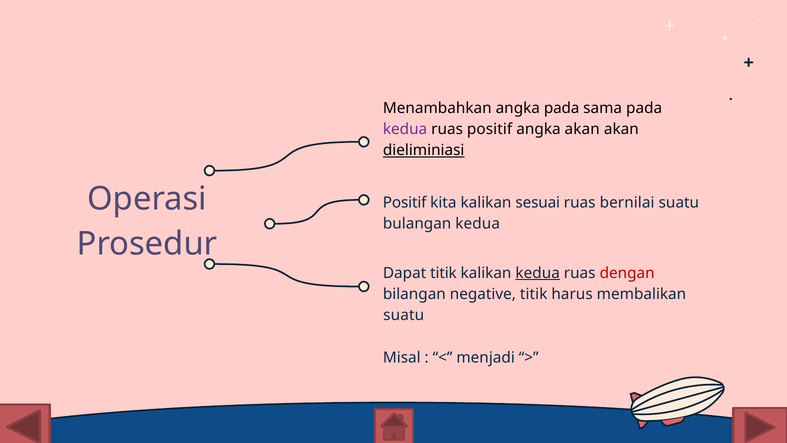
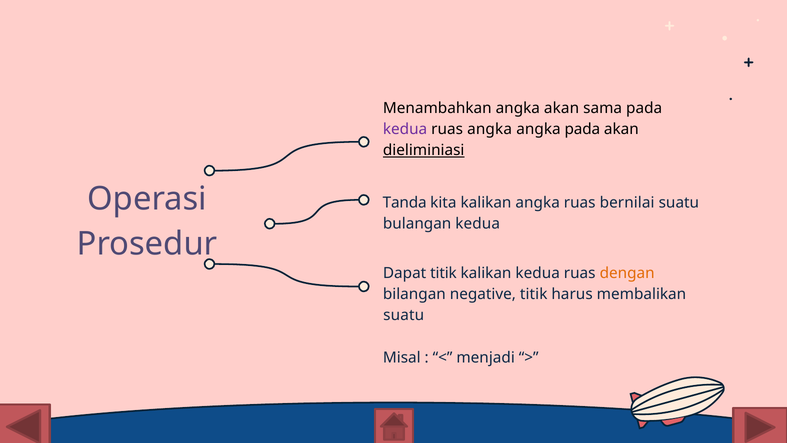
angka pada: pada -> akan
ruas positif: positif -> angka
angka akan: akan -> pada
Positif at (405, 203): Positif -> Tanda
kalikan sesuai: sesuai -> angka
kedua at (538, 273) underline: present -> none
dengan colour: red -> orange
